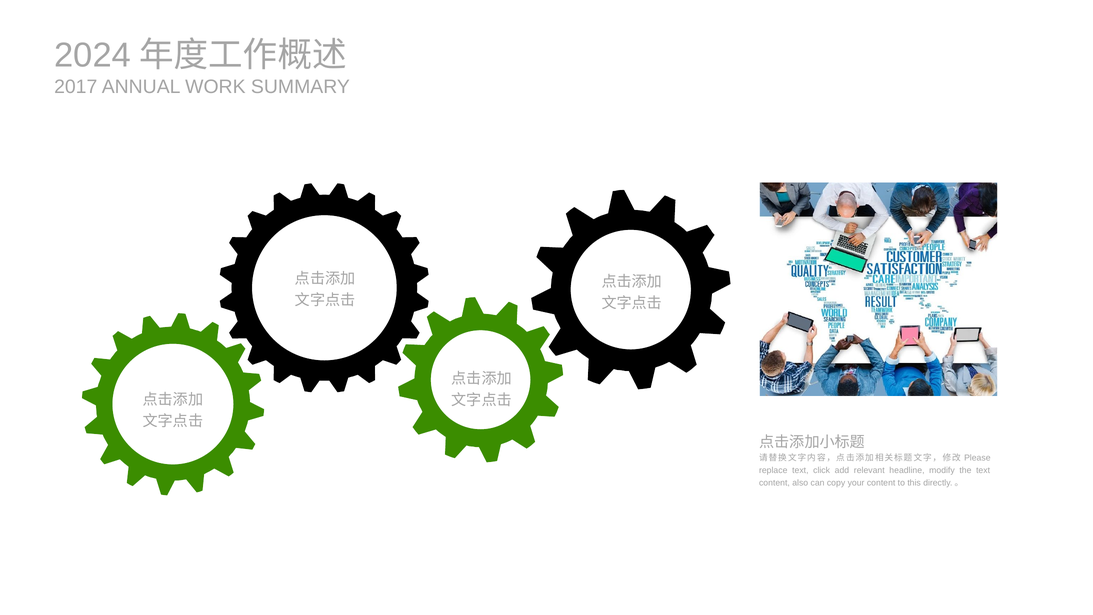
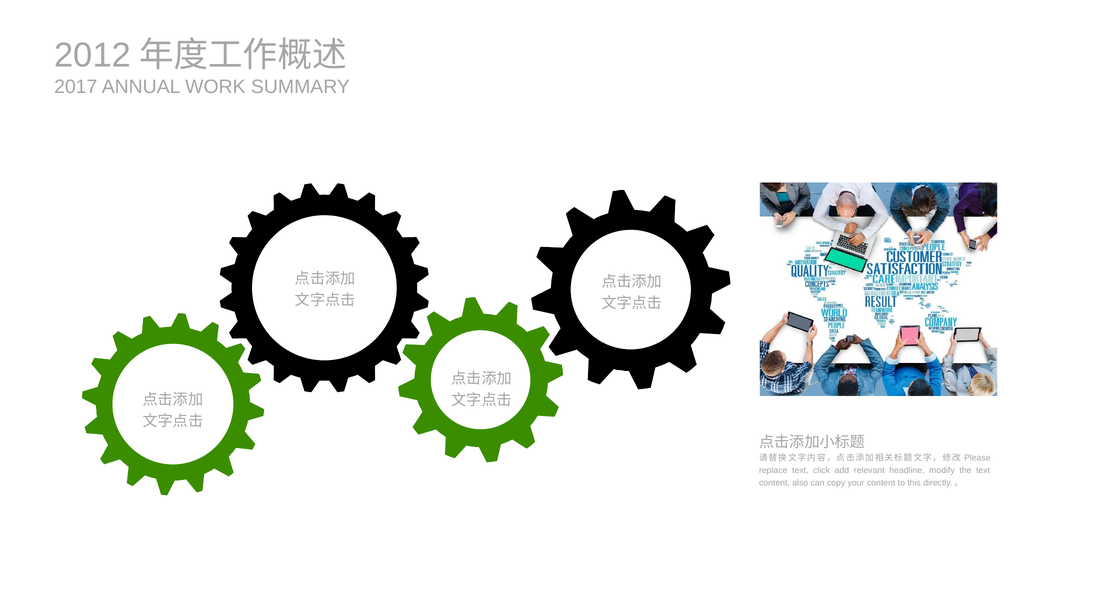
2024: 2024 -> 2012
